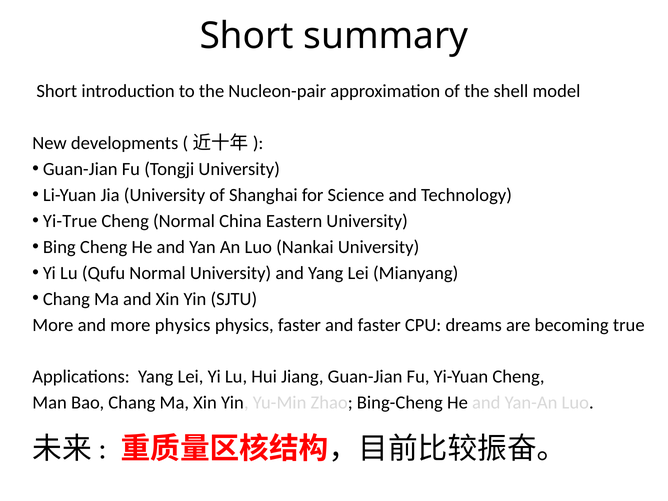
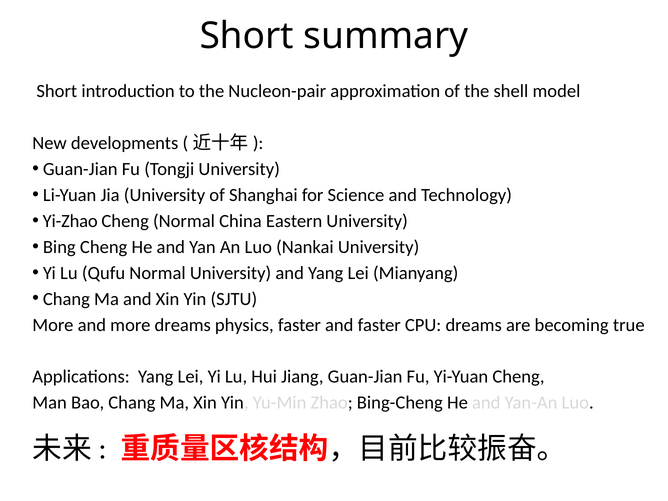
Yi-True: Yi-True -> Yi-Zhao
more physics: physics -> dreams
